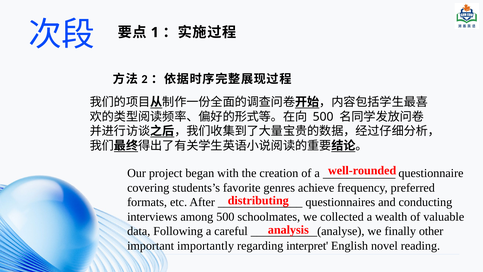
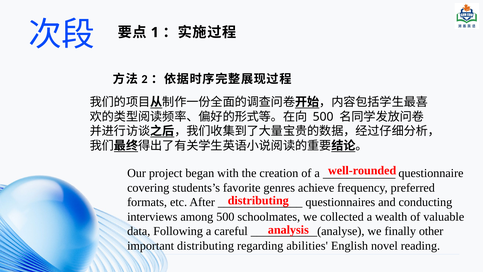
important importantly: importantly -> distributing
interpret: interpret -> abilities
